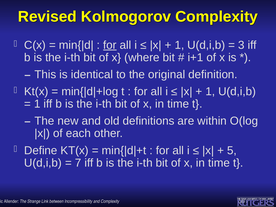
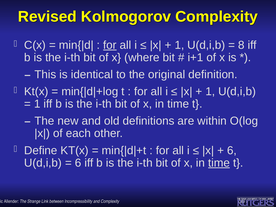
3: 3 -> 8
5 at (232, 150): 5 -> 6
7 at (78, 163): 7 -> 6
time at (219, 163) underline: none -> present
